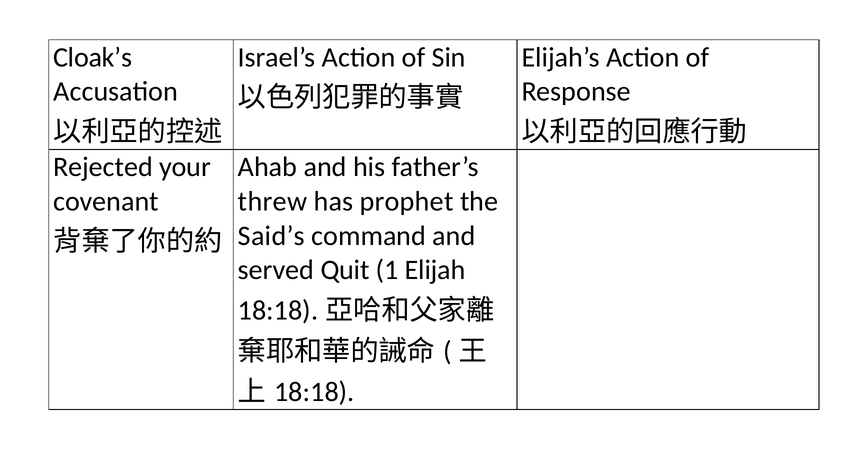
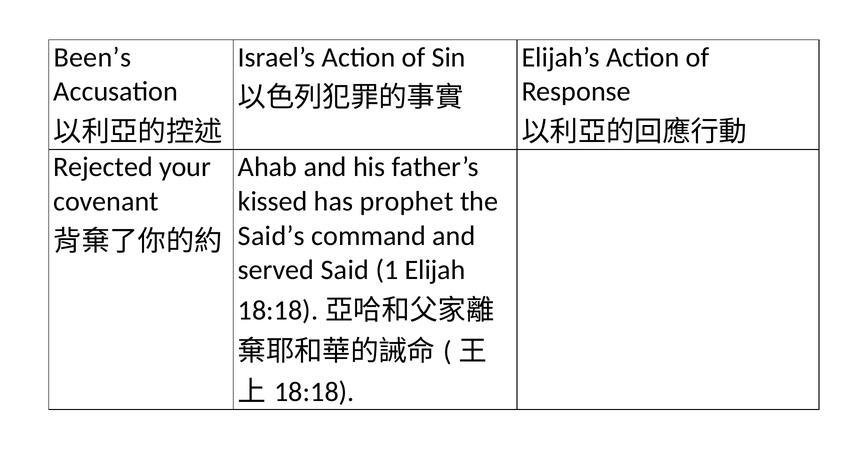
Cloak’s: Cloak’s -> Been’s
threw: threw -> kissed
Quit: Quit -> Said
